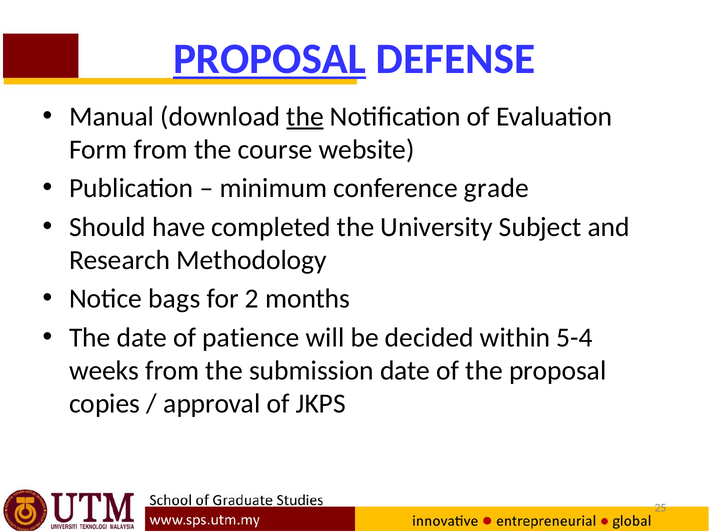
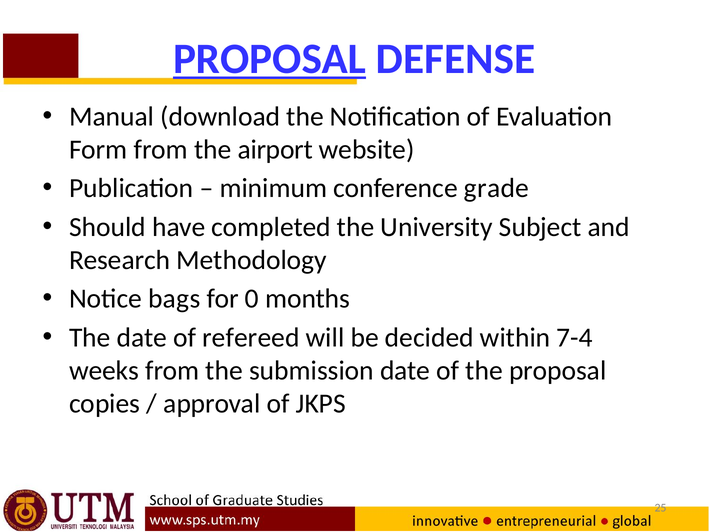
the at (305, 117) underline: present -> none
course: course -> airport
2: 2 -> 0
patience: patience -> refereed
5-4: 5-4 -> 7-4
